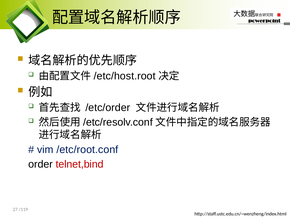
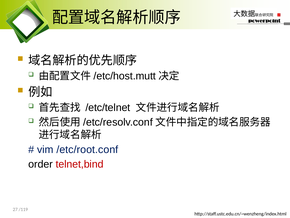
/etc/host.root: /etc/host.root -> /etc/host.mutt
/etc/order: /etc/order -> /etc/telnet
